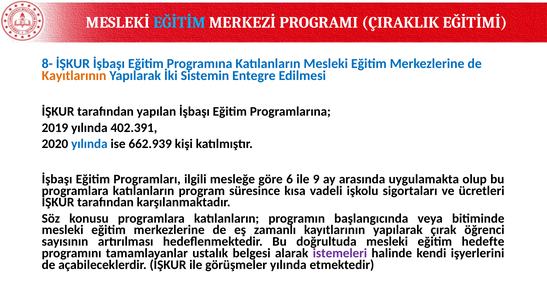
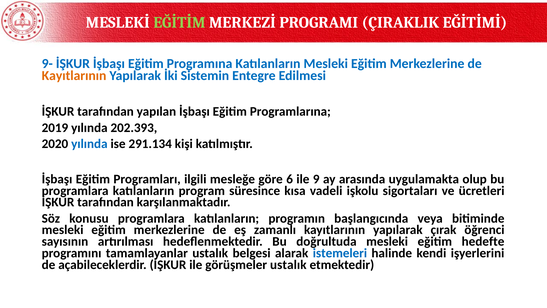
EĞİTİM colour: light blue -> light green
8-: 8- -> 9-
402.391: 402.391 -> 202.393
662.939: 662.939 -> 291.134
istemeleri colour: purple -> blue
görüşmeler yılında: yılında -> ustalık
